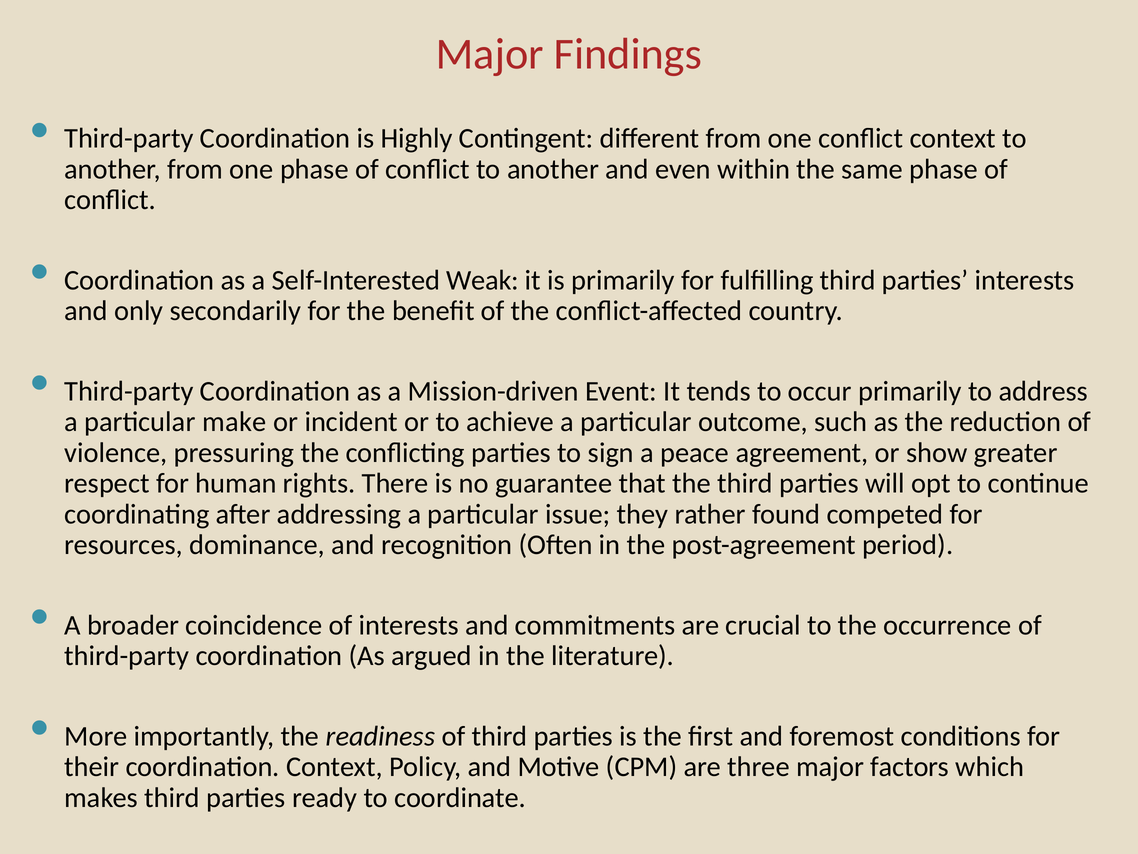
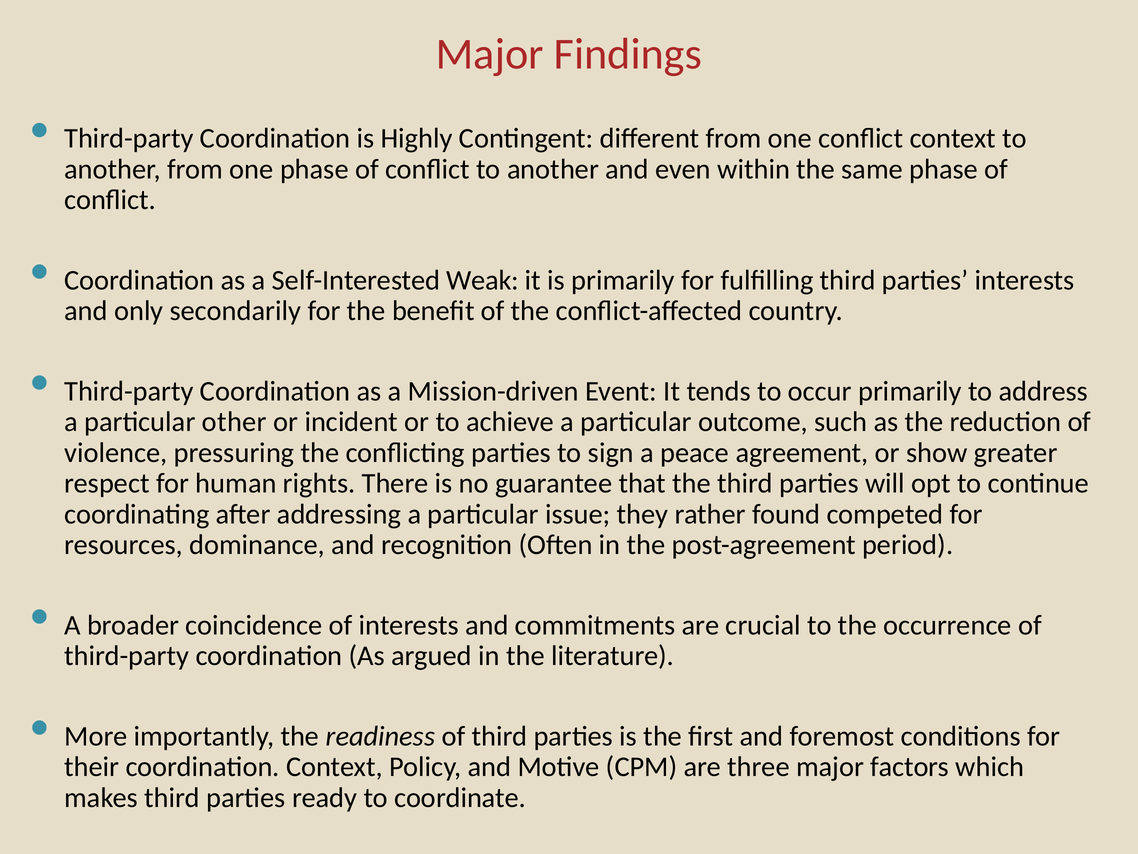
make: make -> other
